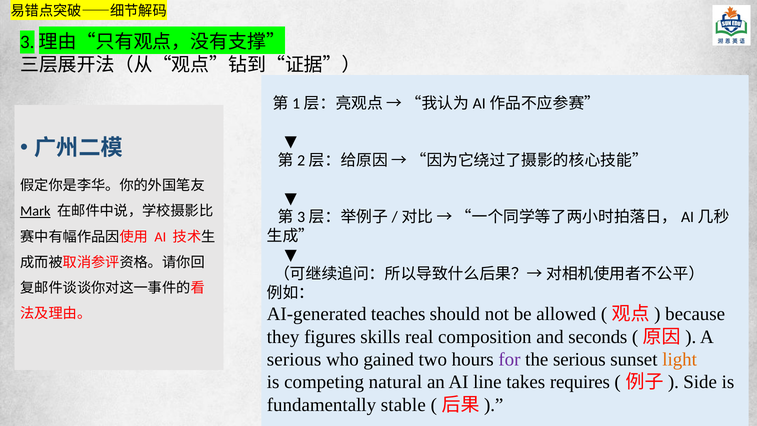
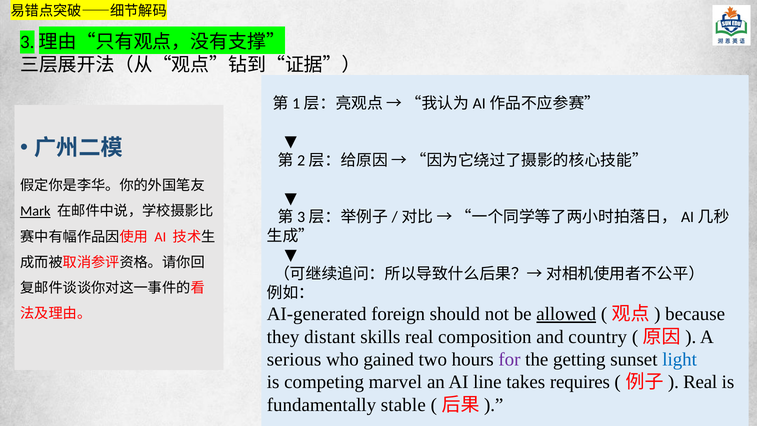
teaches: teaches -> foreign
allowed underline: none -> present
figures: figures -> distant
seconds: seconds -> country
the serious: serious -> getting
light colour: orange -> blue
natural: natural -> marvel
Side at (700, 382): Side -> Real
